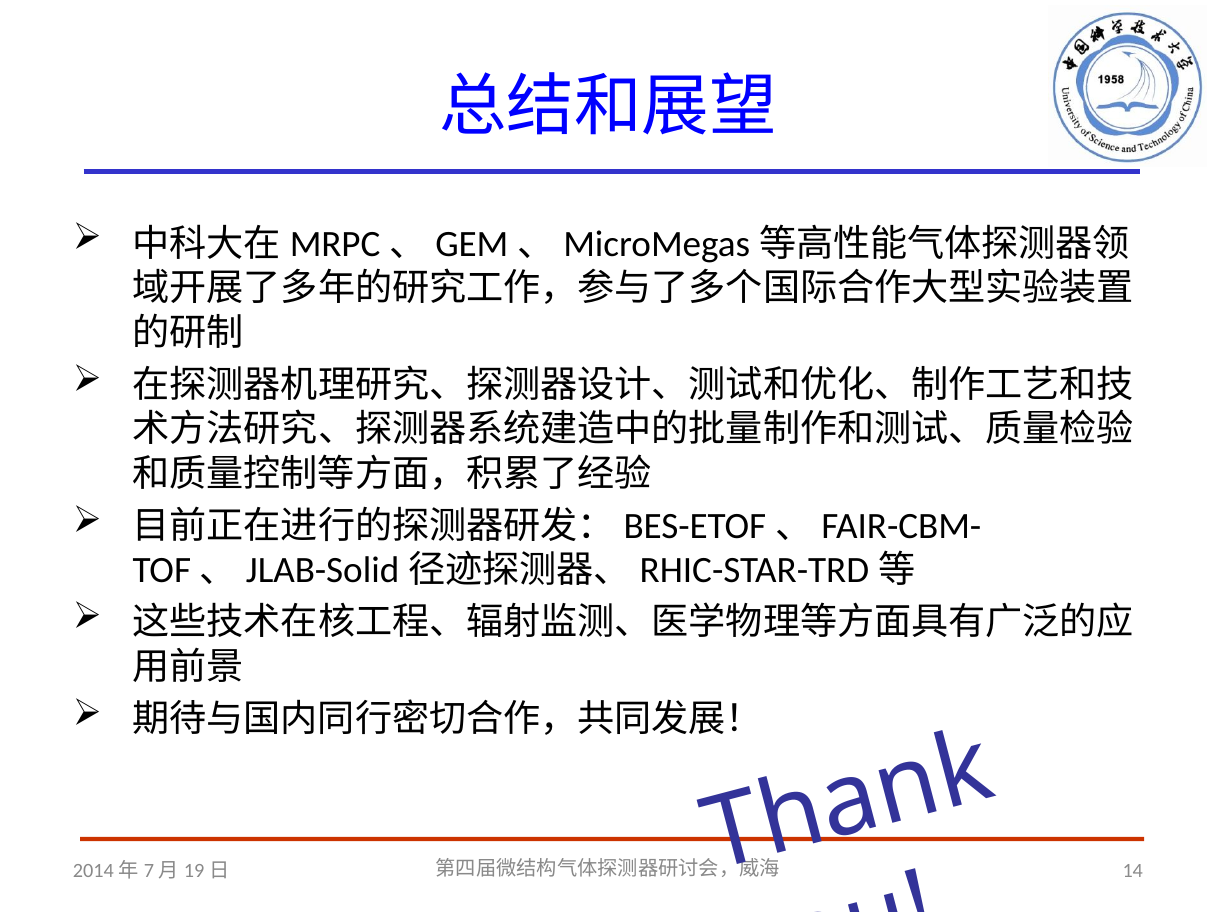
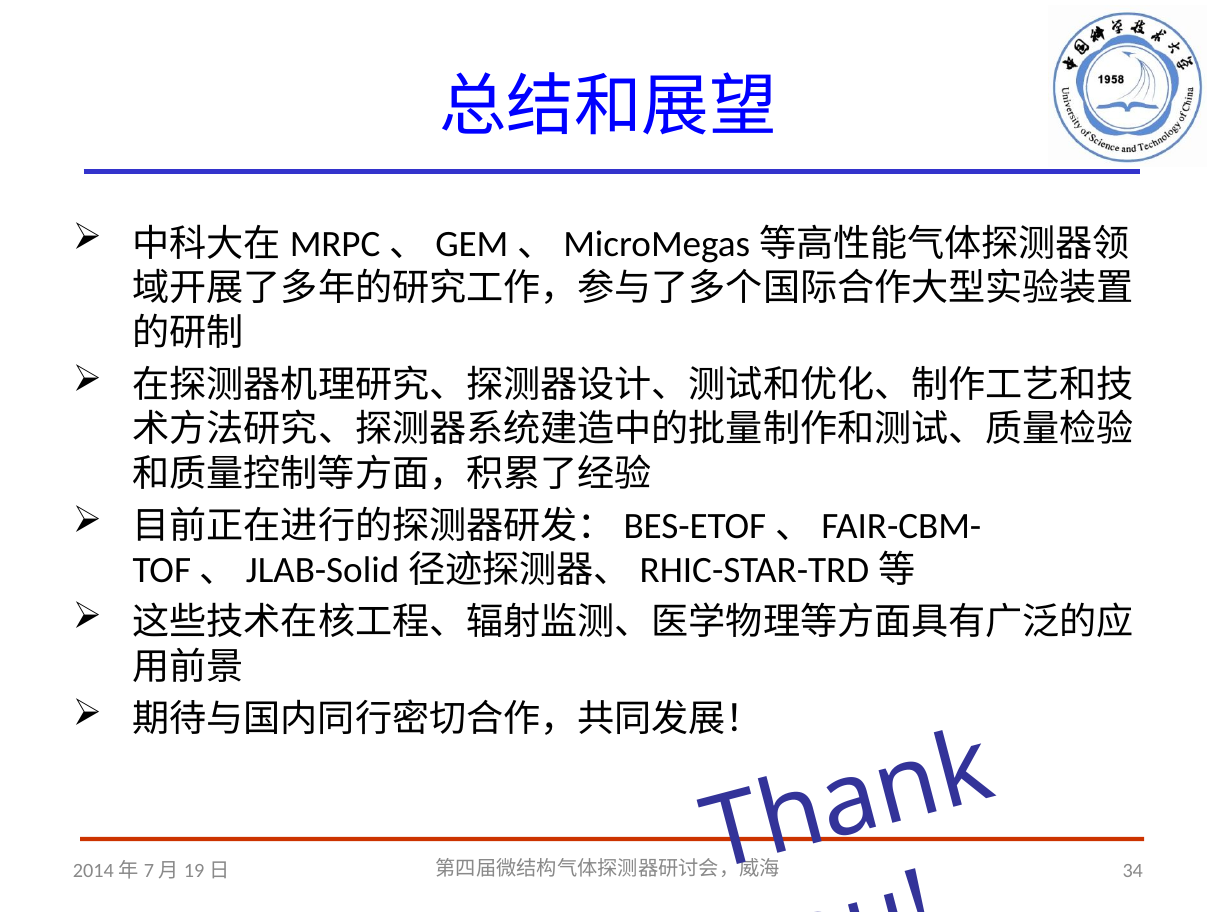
14: 14 -> 34
